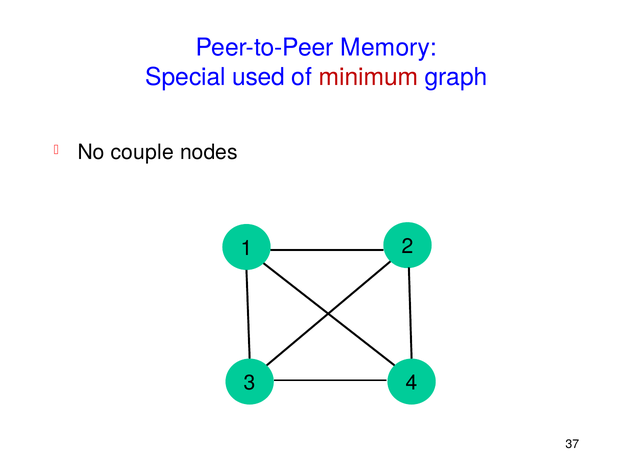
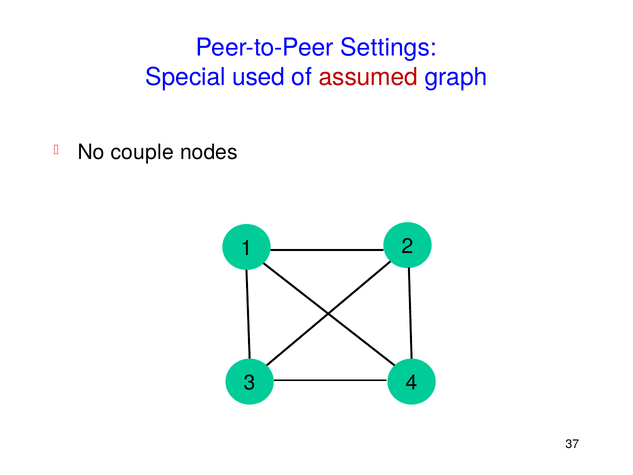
Memory: Memory -> Settings
minimum: minimum -> assumed
